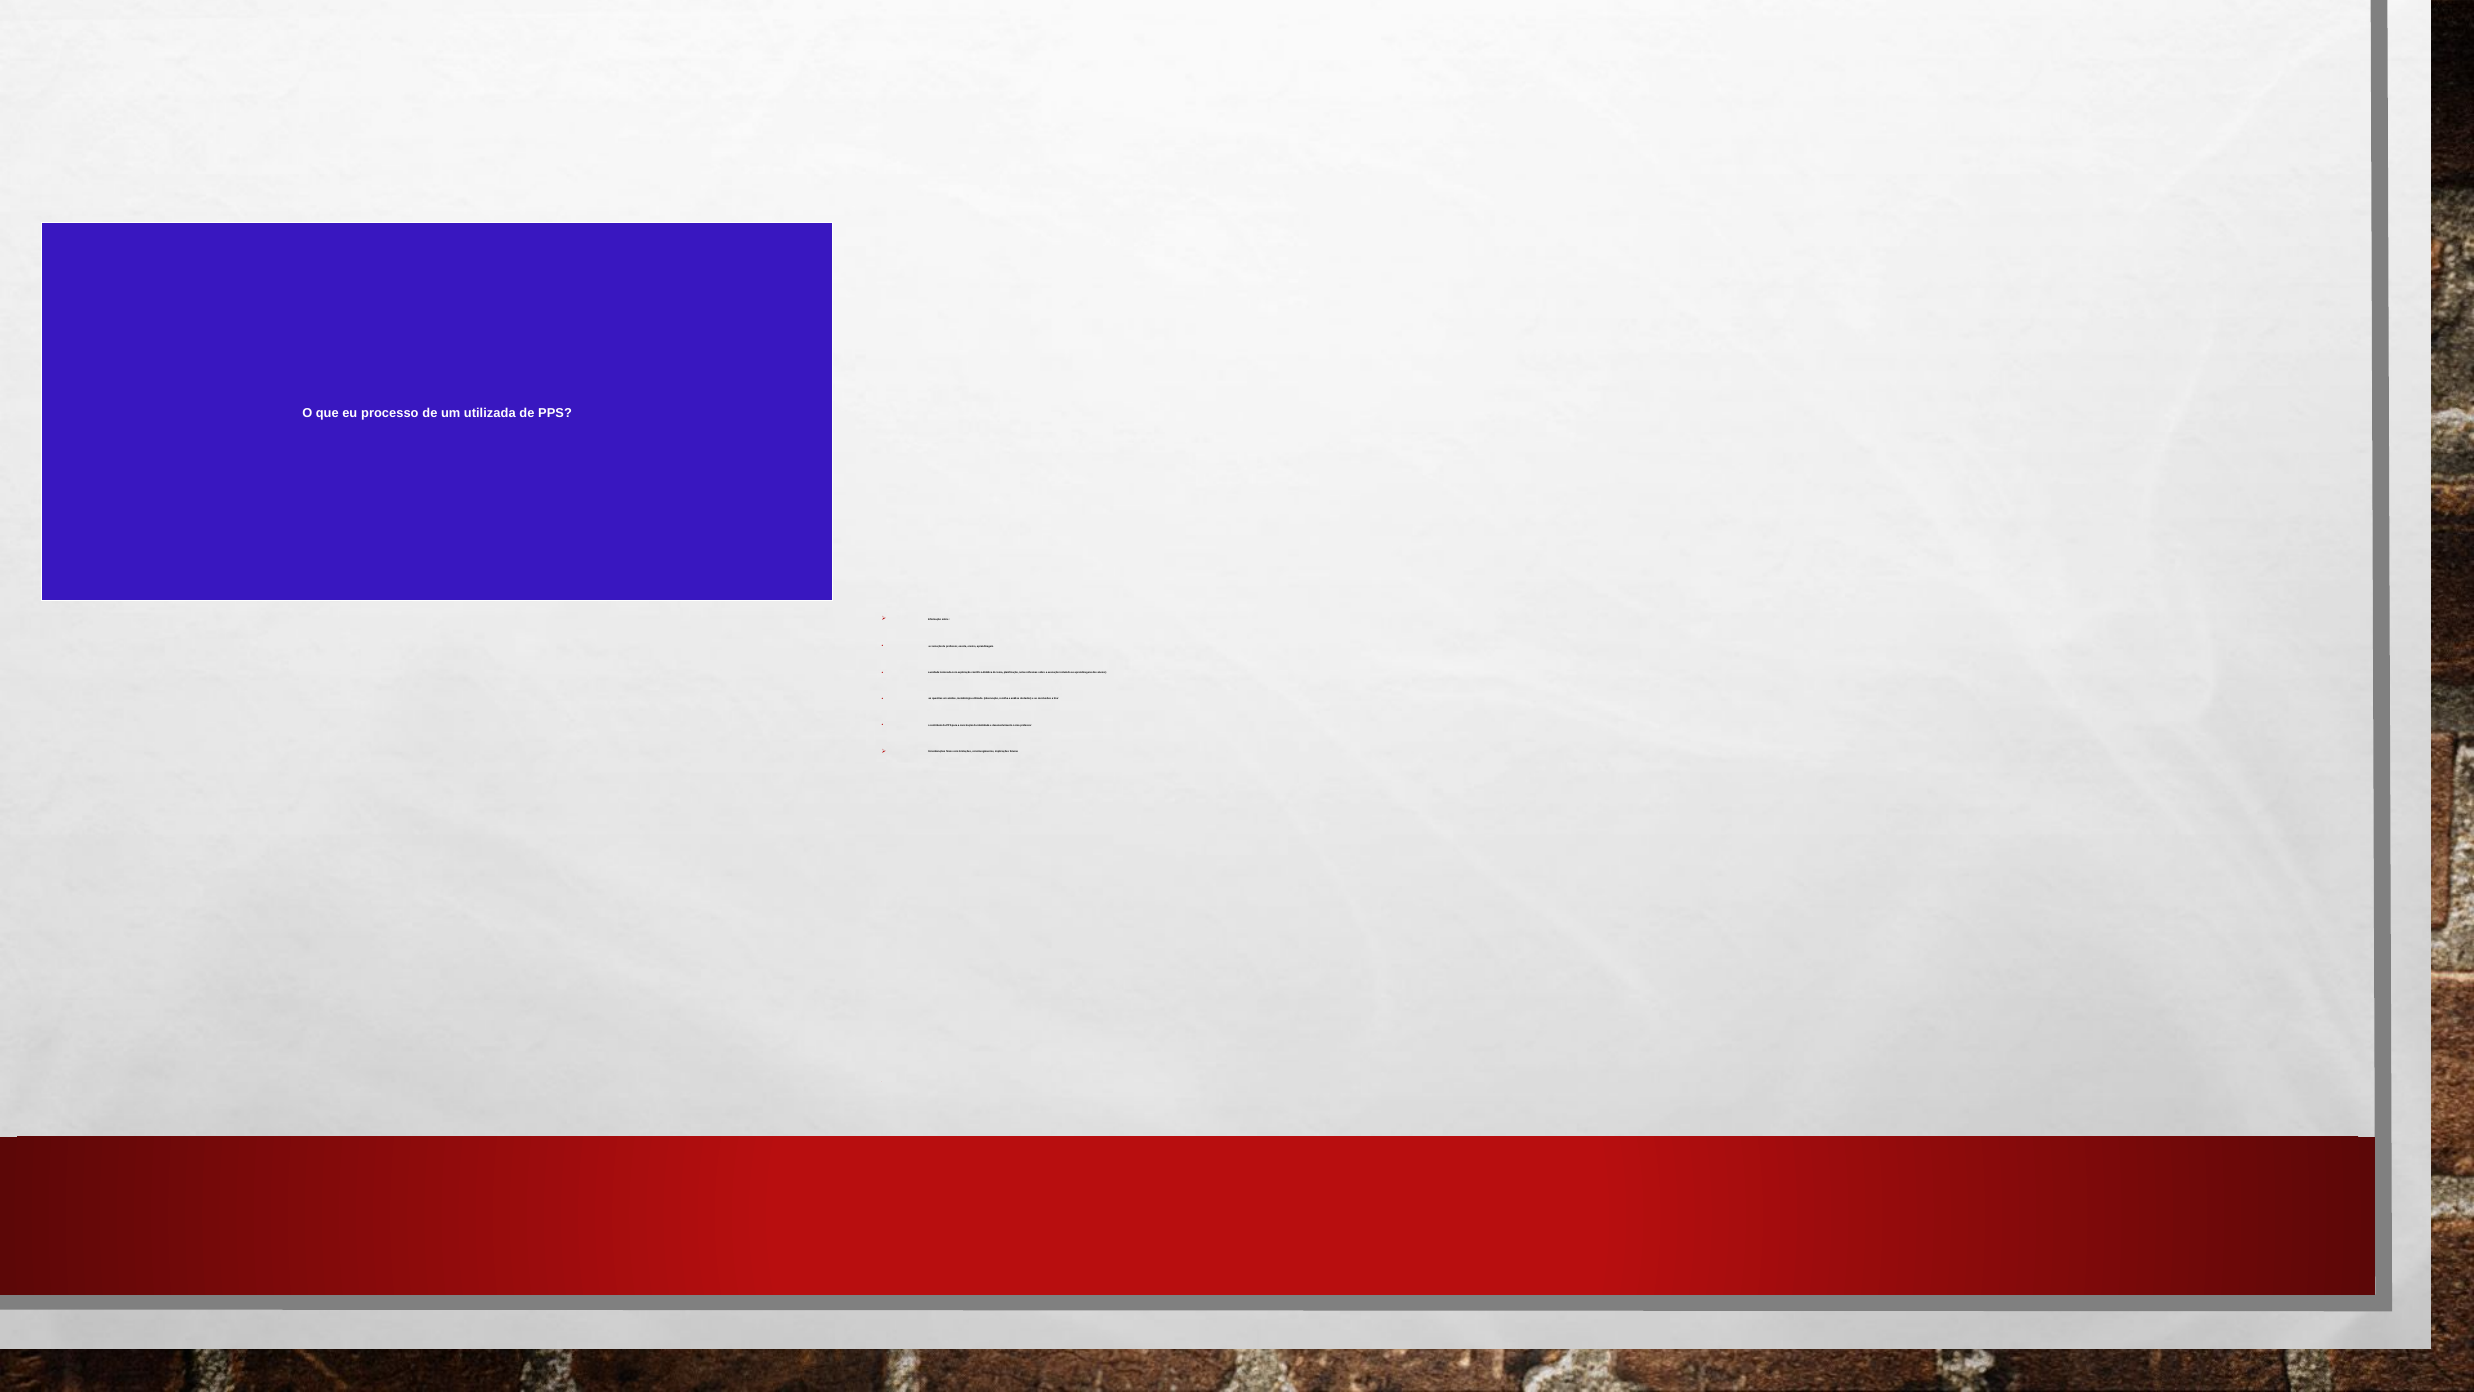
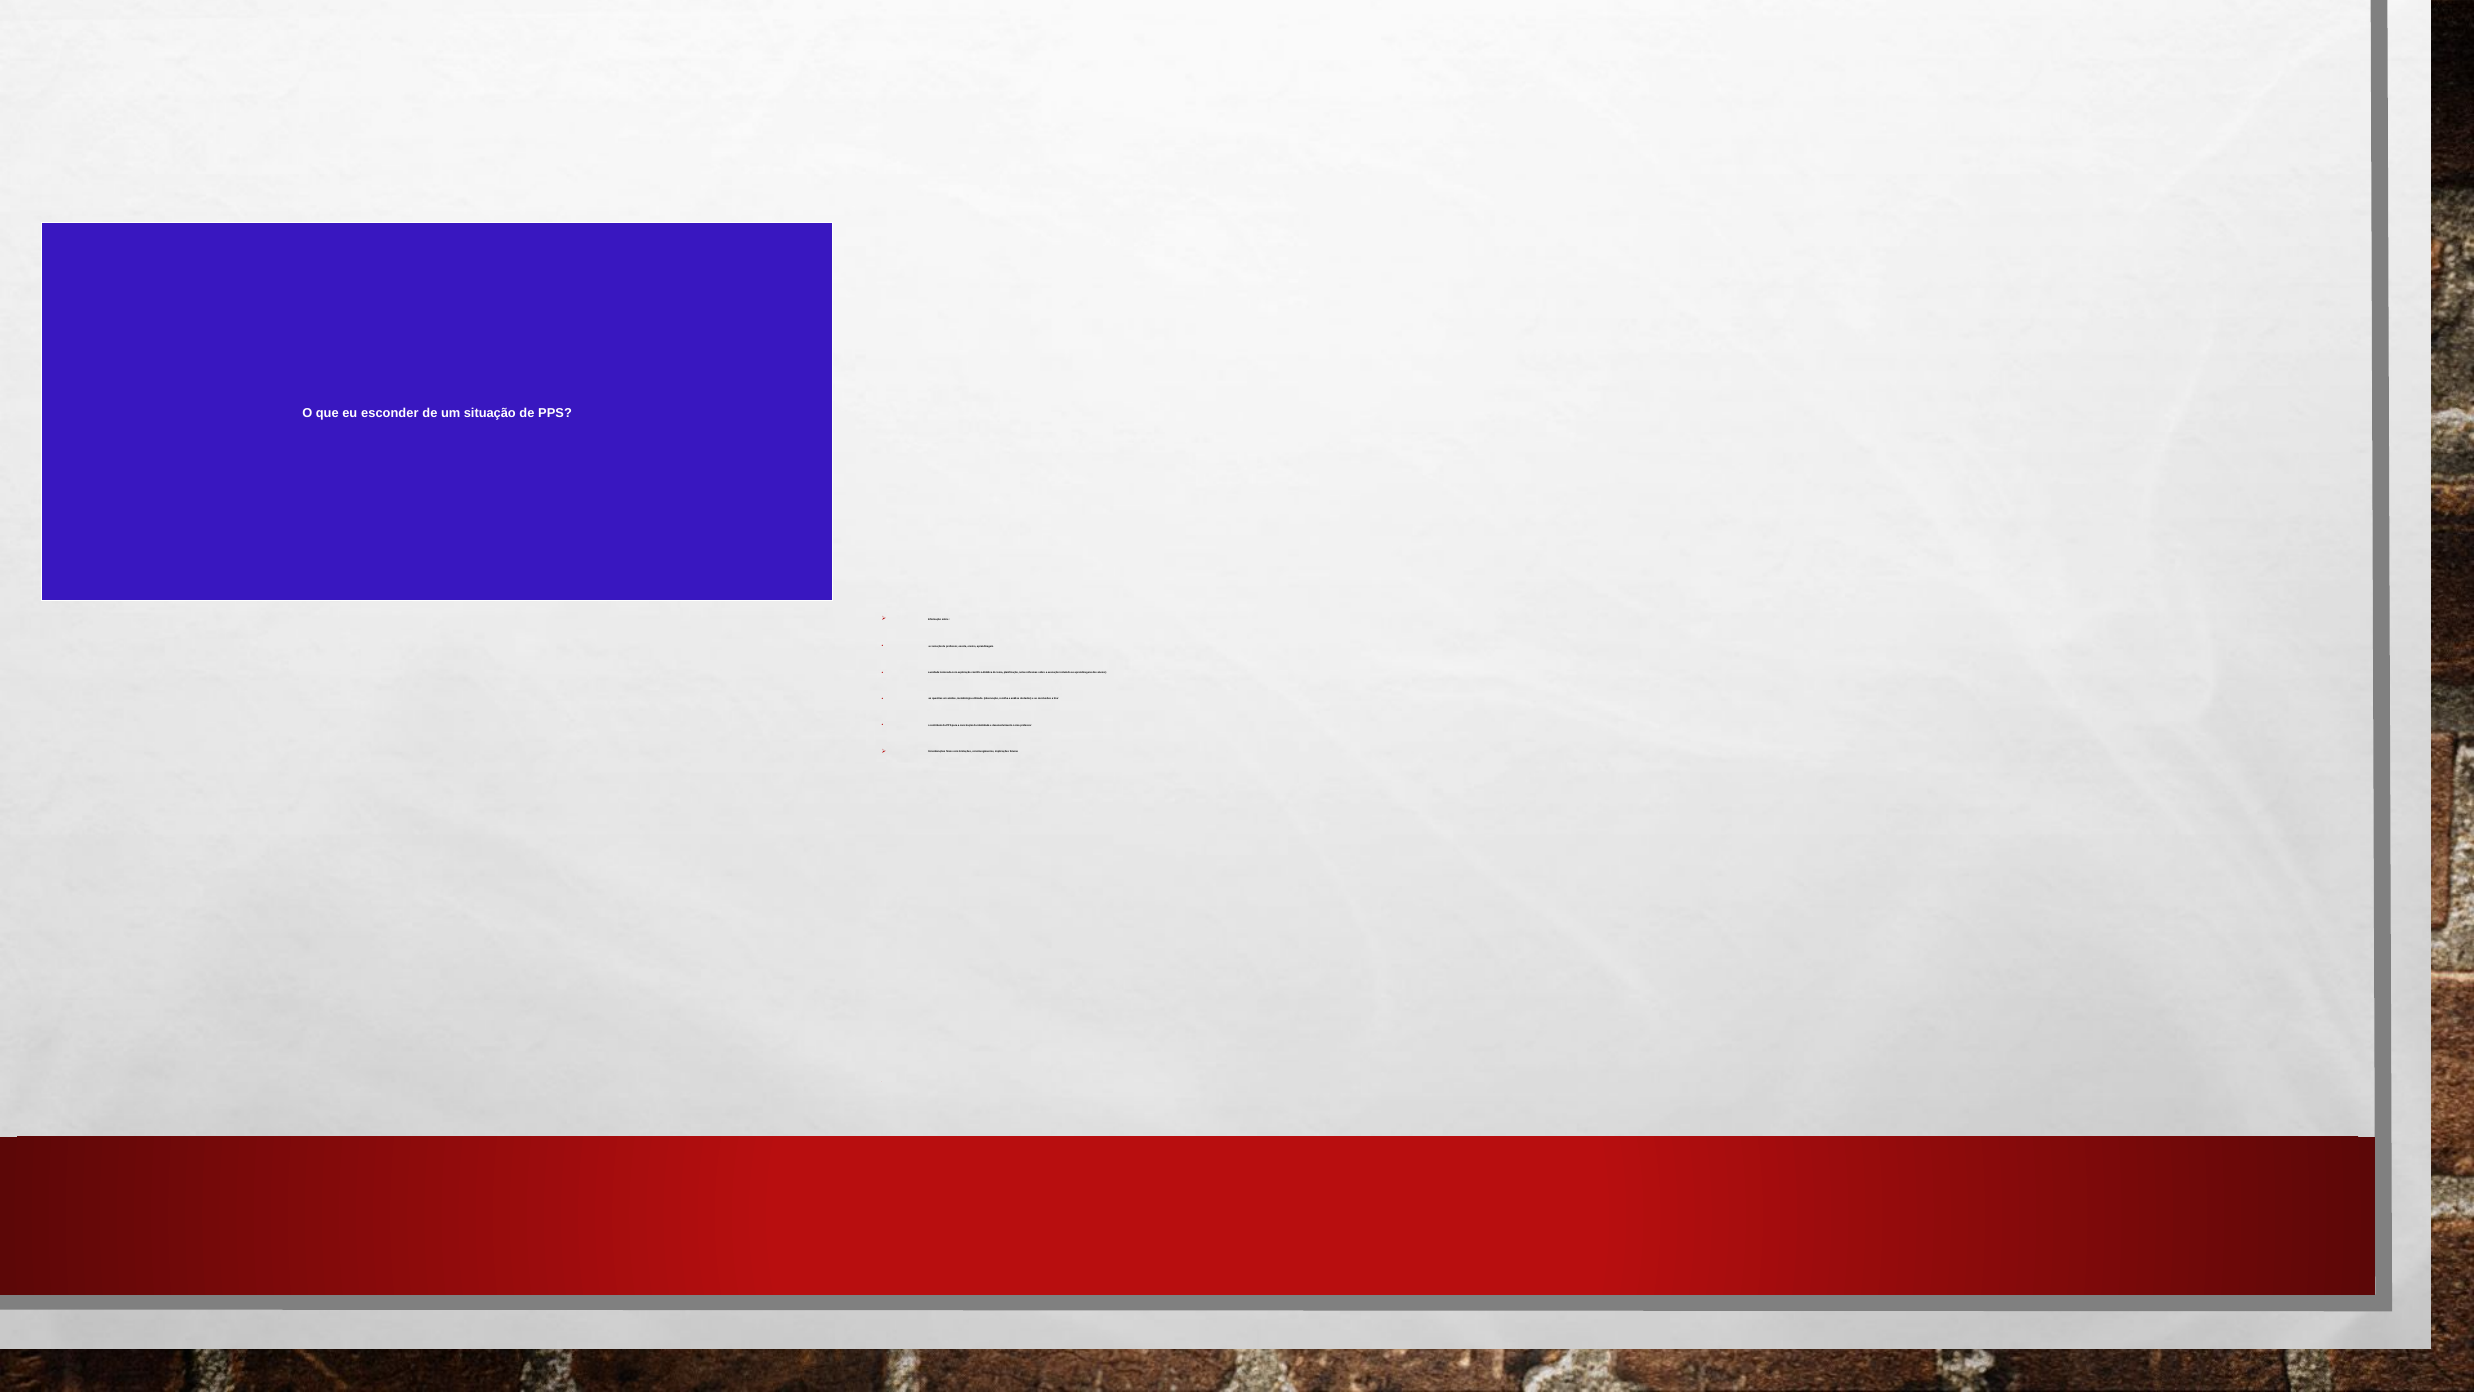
processo: processo -> esconder
um utilizada: utilizada -> situação
